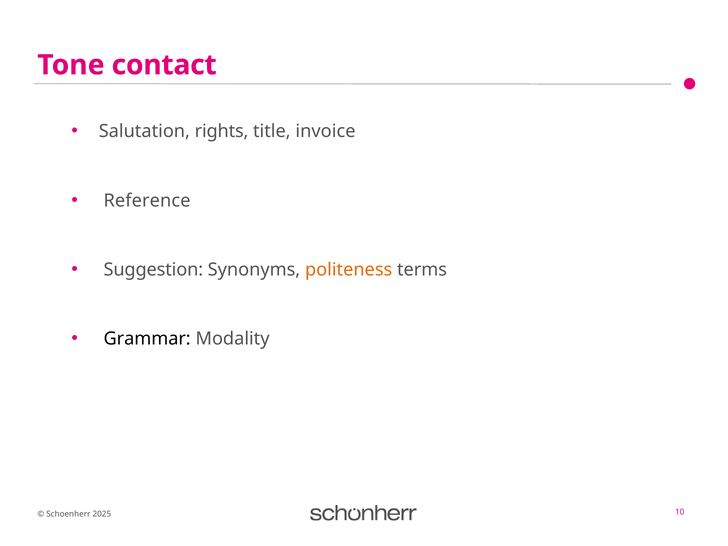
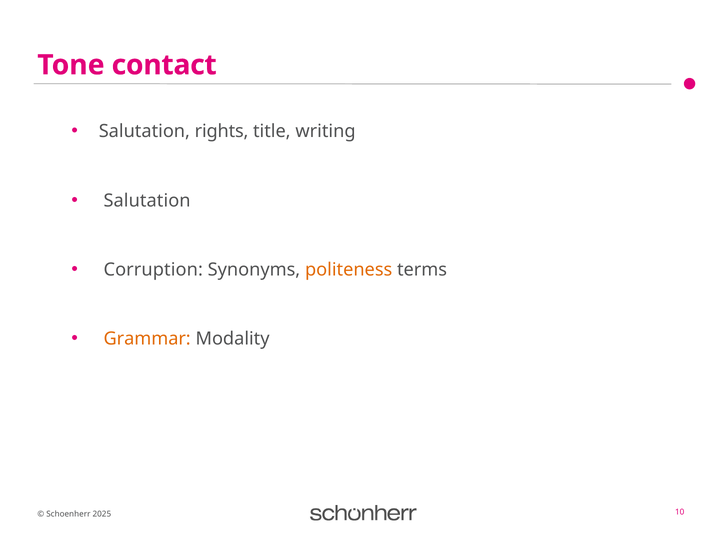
invoice: invoice -> writing
Reference at (147, 201): Reference -> Salutation
Suggestion: Suggestion -> Corruption
Grammar colour: black -> orange
